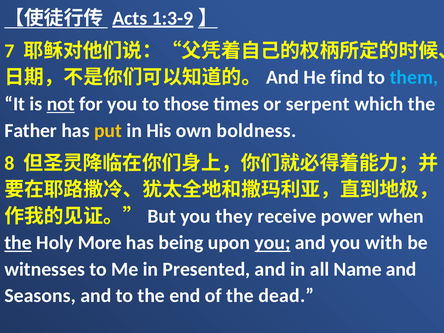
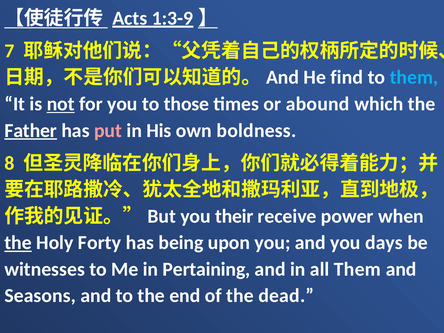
serpent: serpent -> abound
Father underline: none -> present
put colour: yellow -> pink
they: they -> their
More: More -> Forty
you at (273, 243) underline: present -> none
with: with -> days
Presented: Presented -> Pertaining
all Name: Name -> Them
